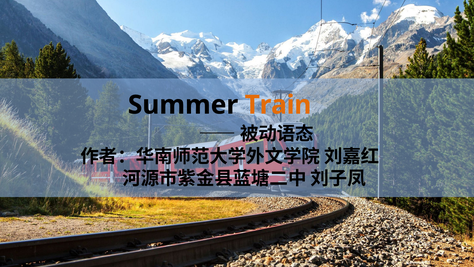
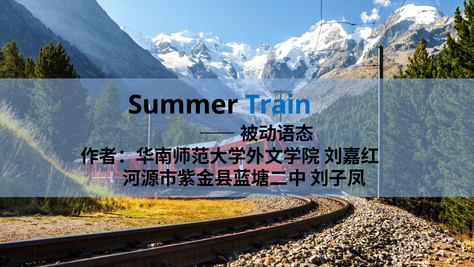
Train colour: orange -> blue
